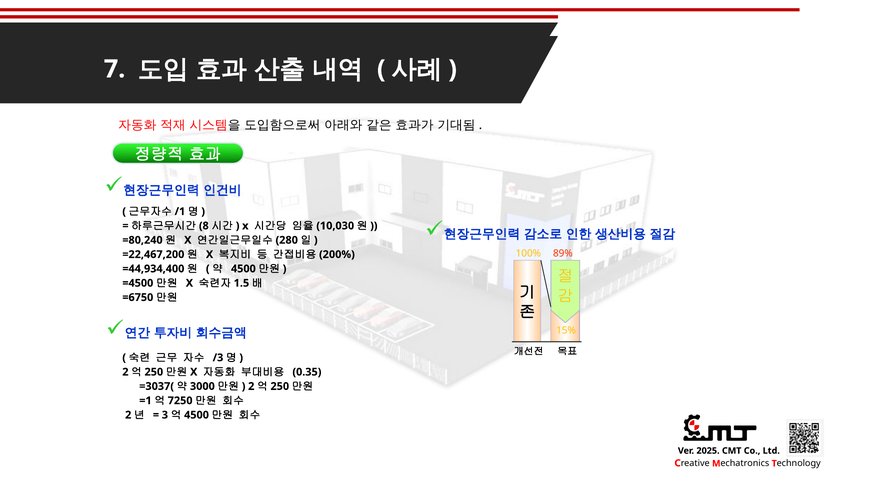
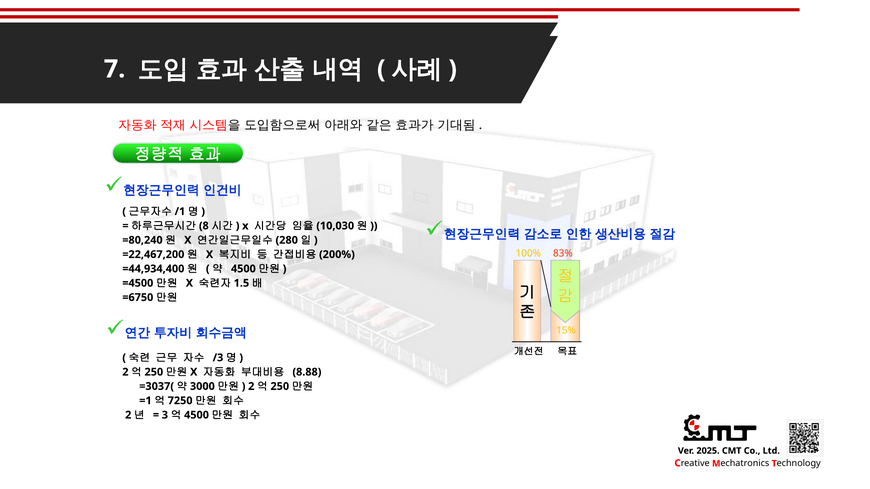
89%: 89% -> 83%
0.35: 0.35 -> 8.88
